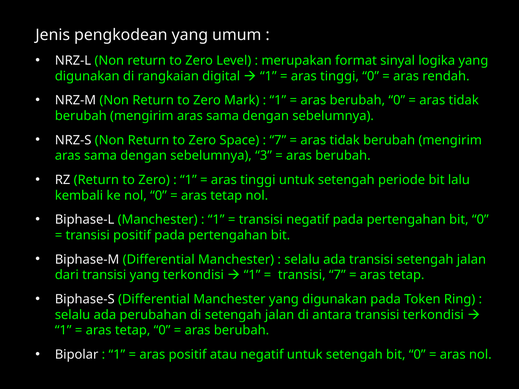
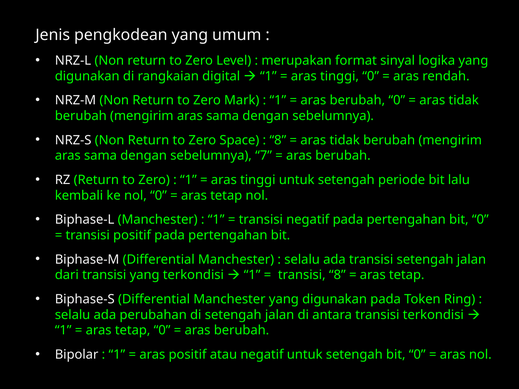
7 at (278, 140): 7 -> 8
3: 3 -> 7
transisi 7: 7 -> 8
